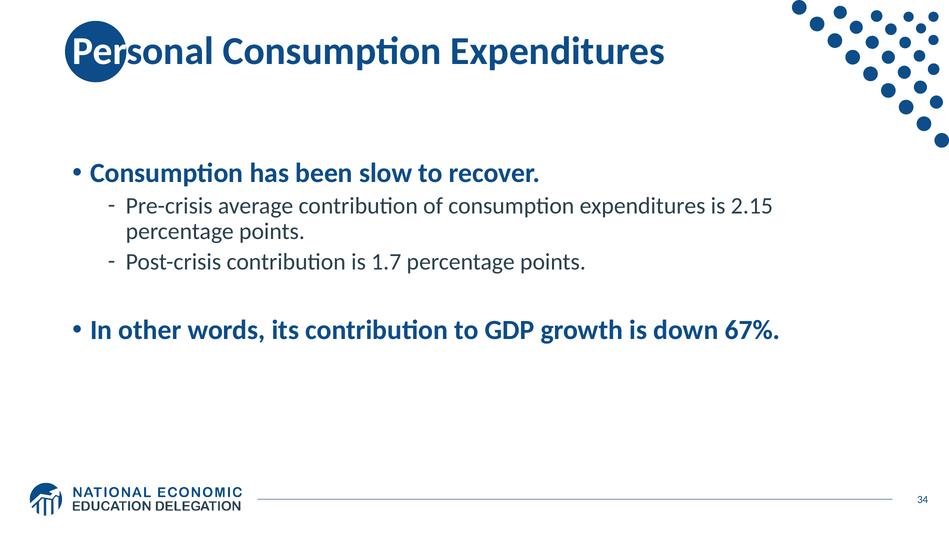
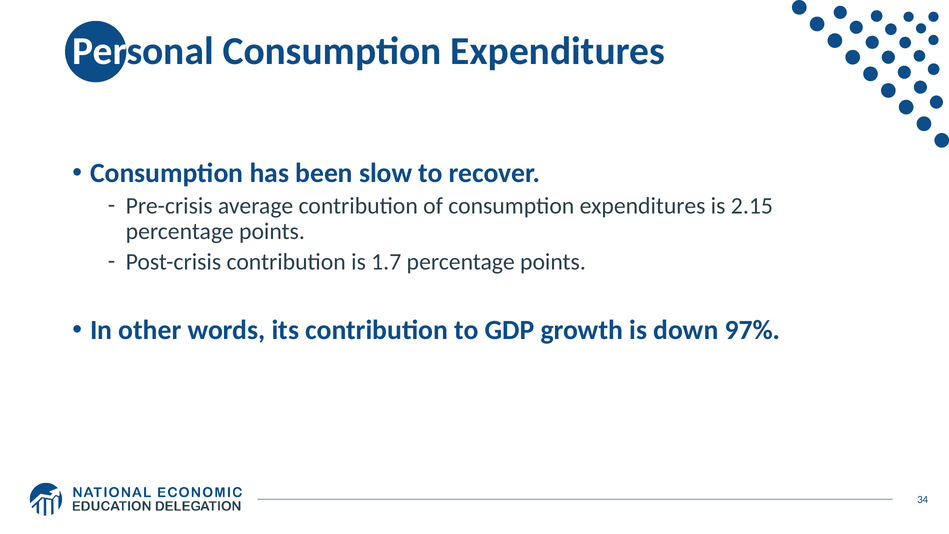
67%: 67% -> 97%
